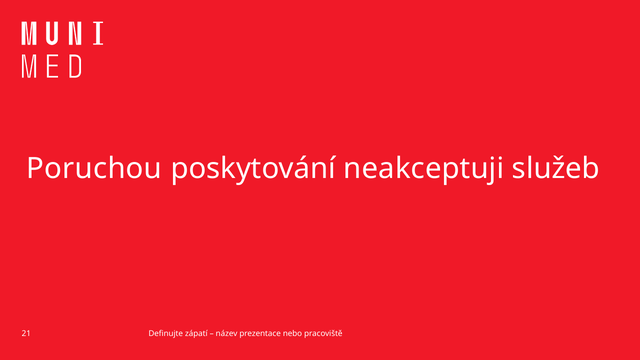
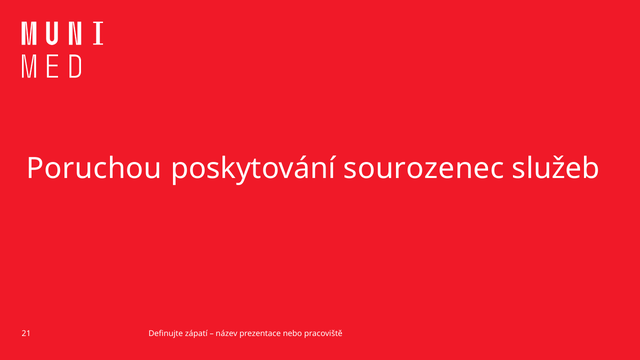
neakceptuji: neakceptuji -> sourozenec
